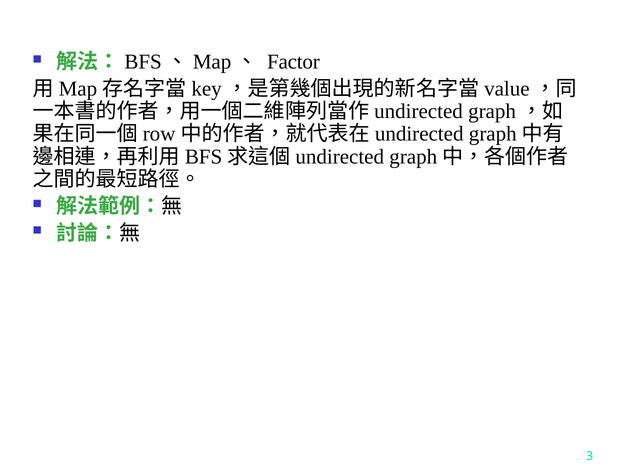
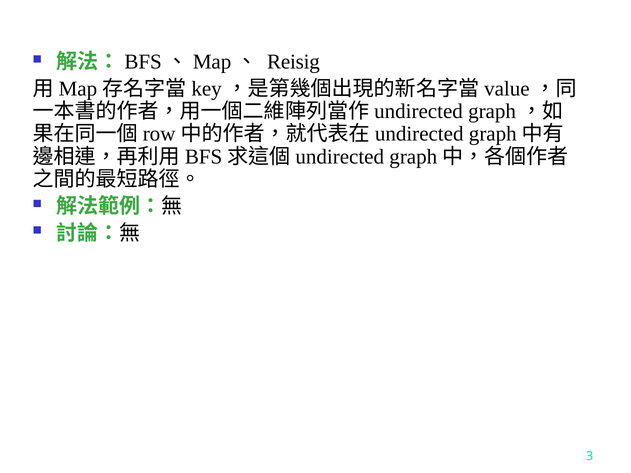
Factor: Factor -> Reisig
